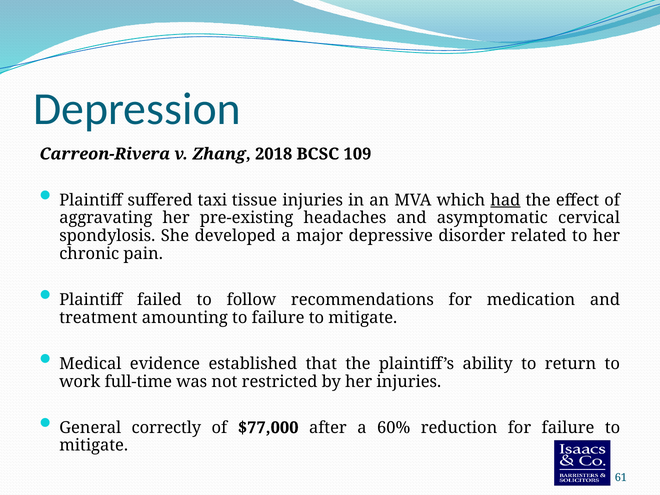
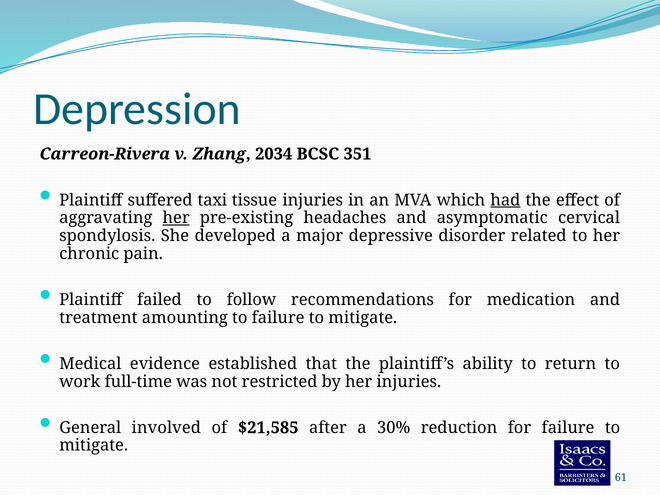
2018: 2018 -> 2034
109: 109 -> 351
her at (176, 218) underline: none -> present
correctly: correctly -> involved
$77,000: $77,000 -> $21,585
60%: 60% -> 30%
